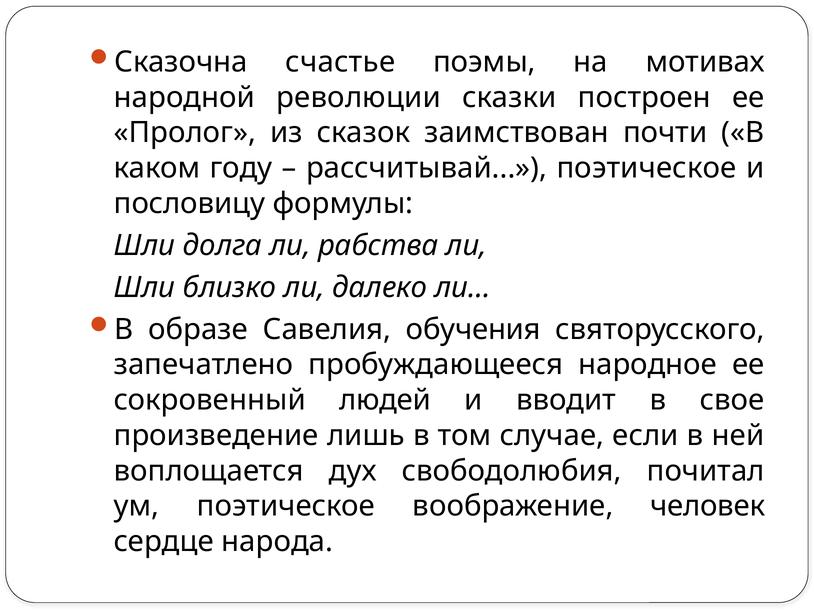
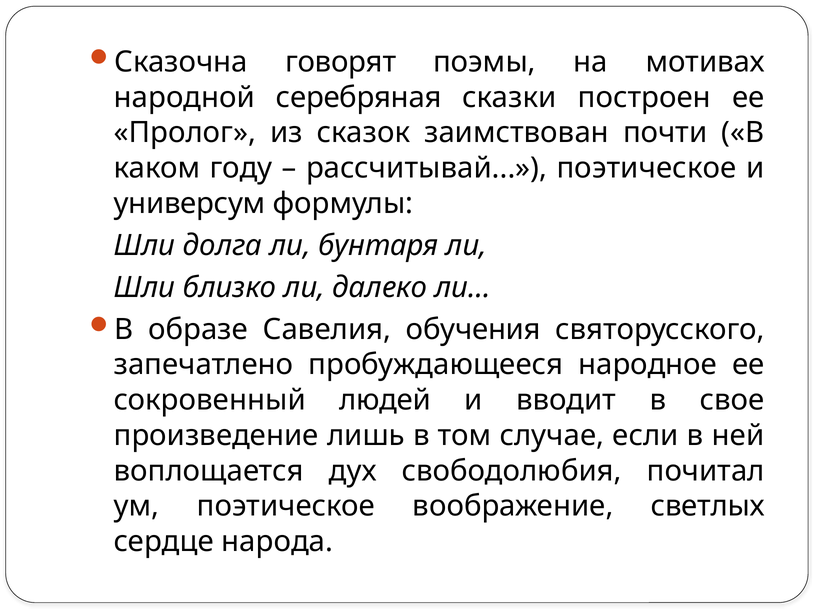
счастье: счастье -> говорят
революции: революции -> серебряная
пословицу: пословицу -> универсум
рабства: рабства -> бунтаря
человек: человек -> светлых
